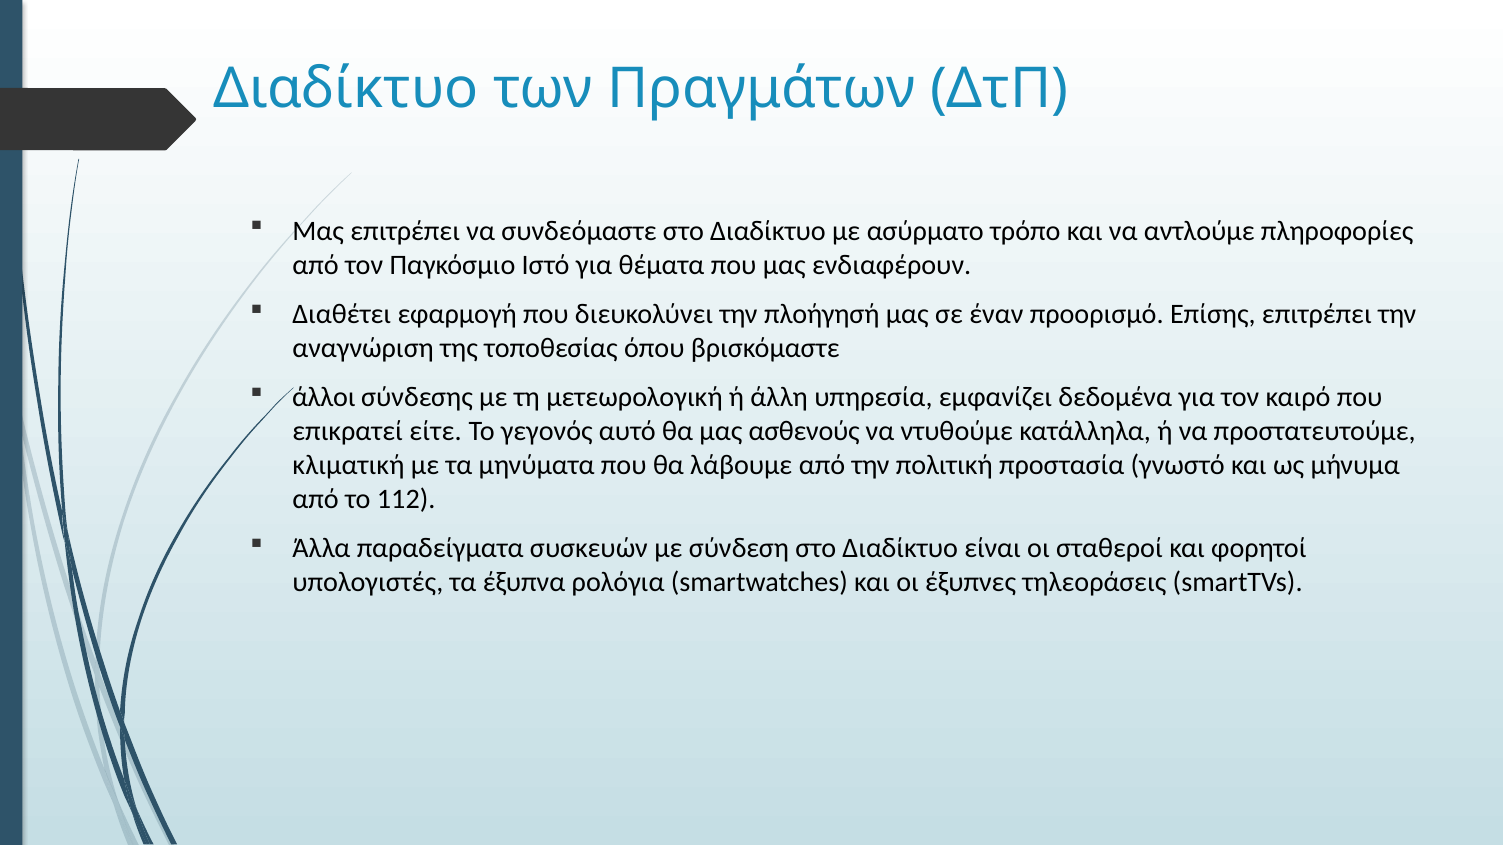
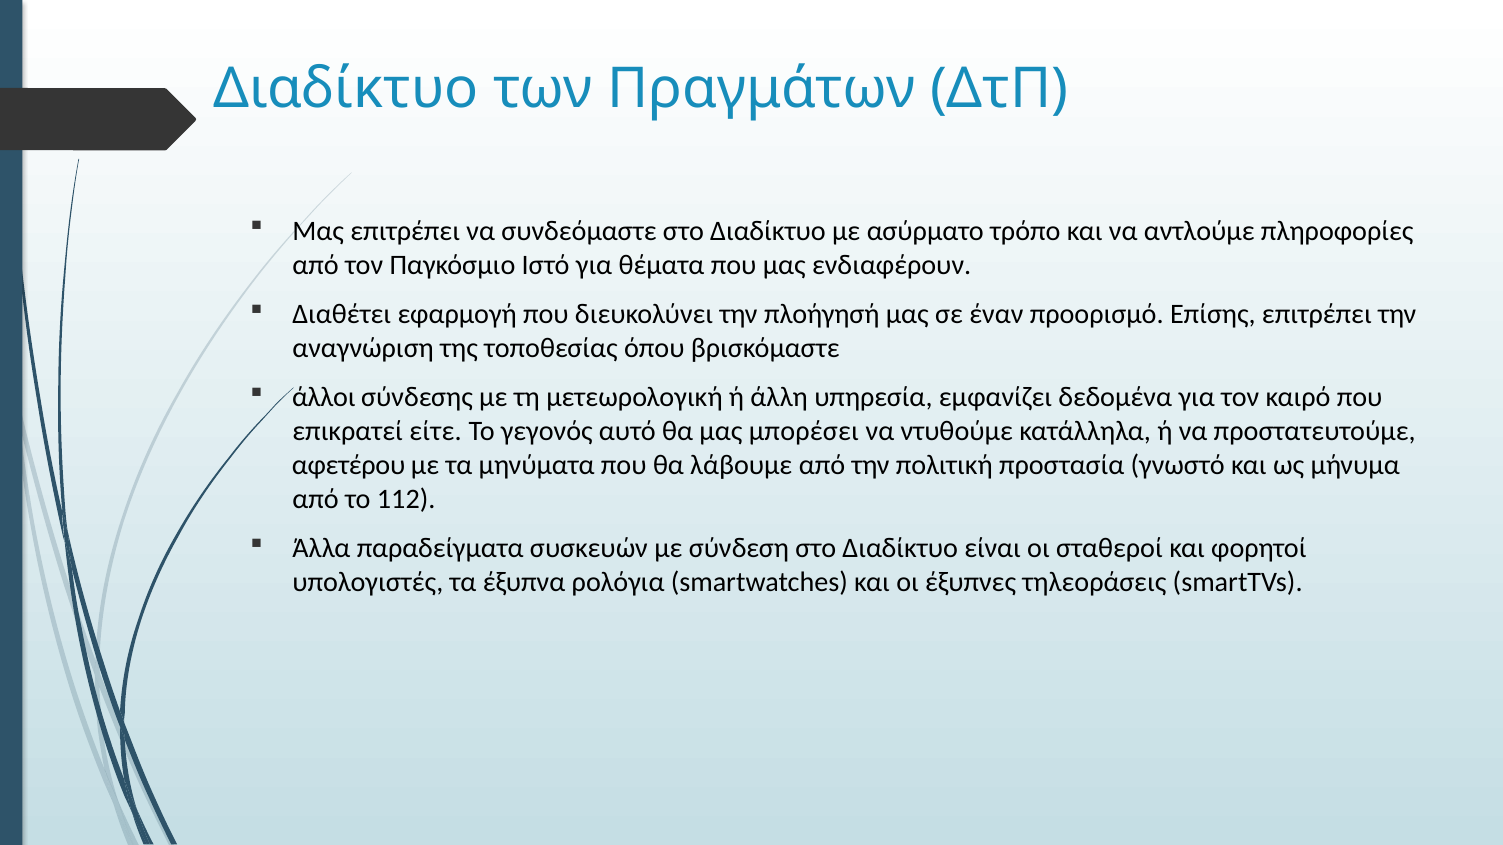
ασθενούς: ασθενούς -> μπορέσει
κλιματική: κλιματική -> αφετέρου
